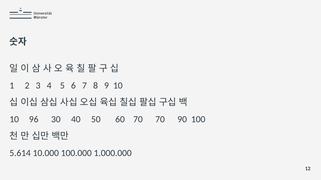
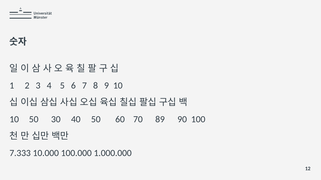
10 96: 96 -> 50
70 70: 70 -> 89
5.614: 5.614 -> 7.333
